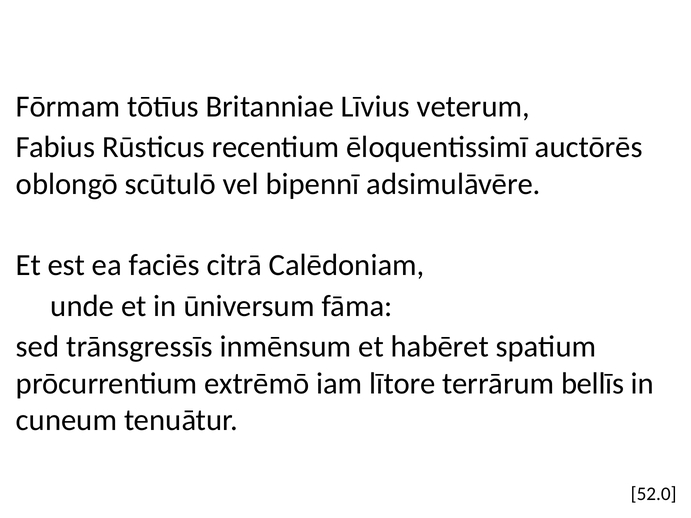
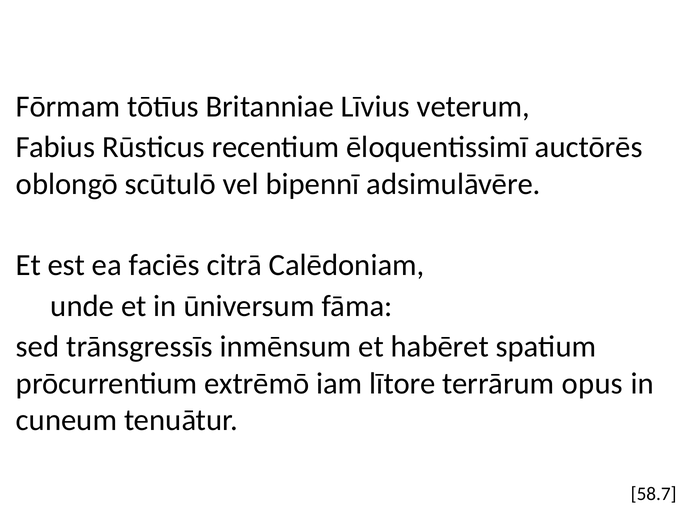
bellīs: bellīs -> opus
52.0: 52.0 -> 58.7
